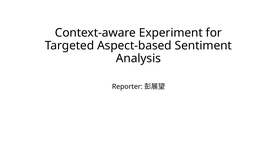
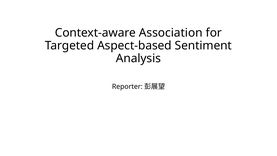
Experiment: Experiment -> Association
